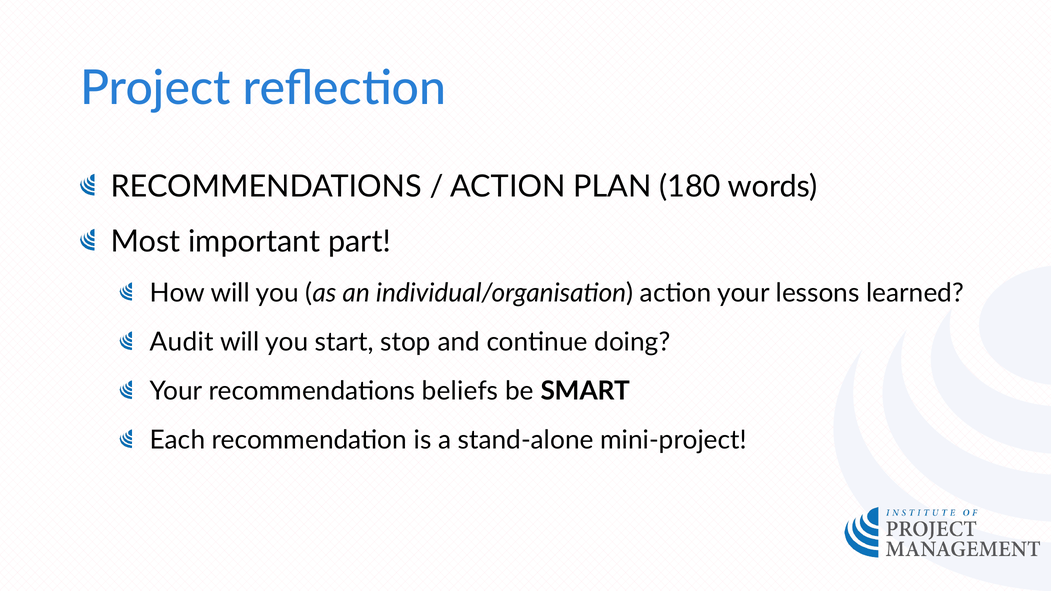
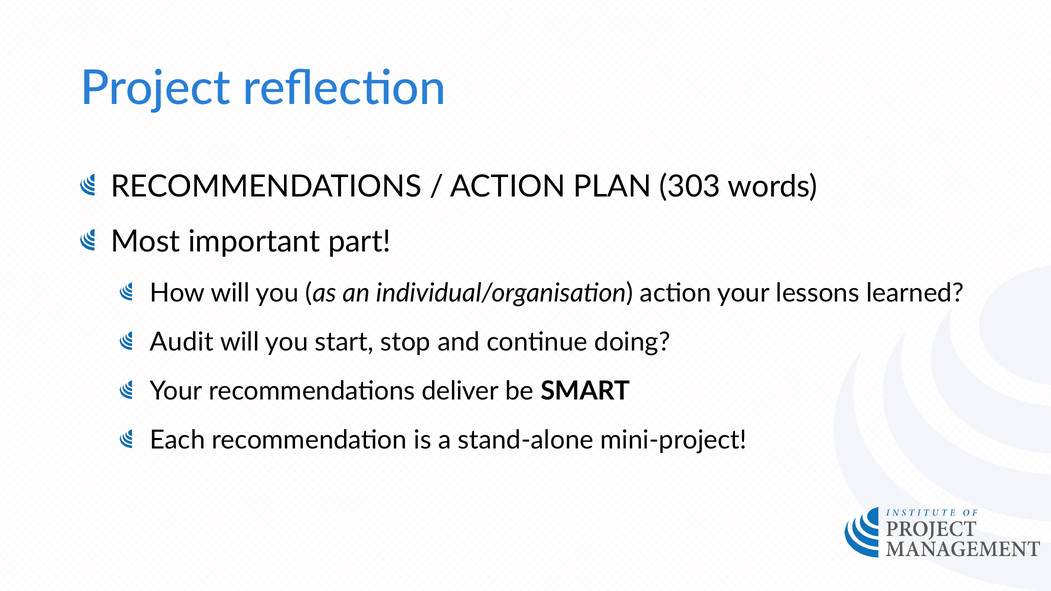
180: 180 -> 303
beliefs: beliefs -> deliver
